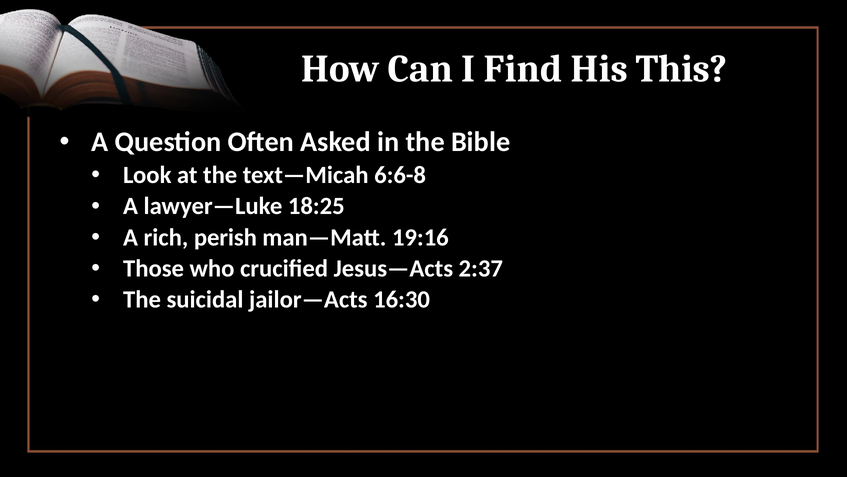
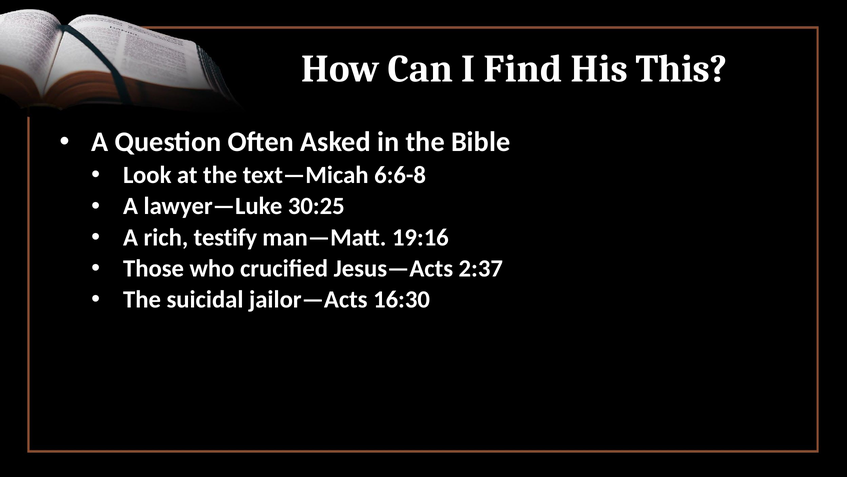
18:25: 18:25 -> 30:25
perish: perish -> testify
